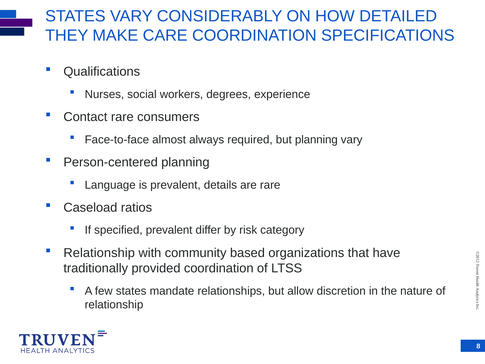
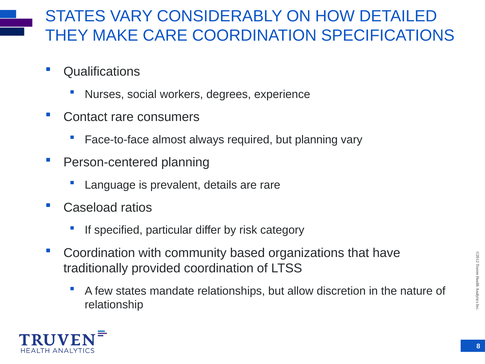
specified prevalent: prevalent -> particular
Relationship at (99, 253): Relationship -> Coordination
